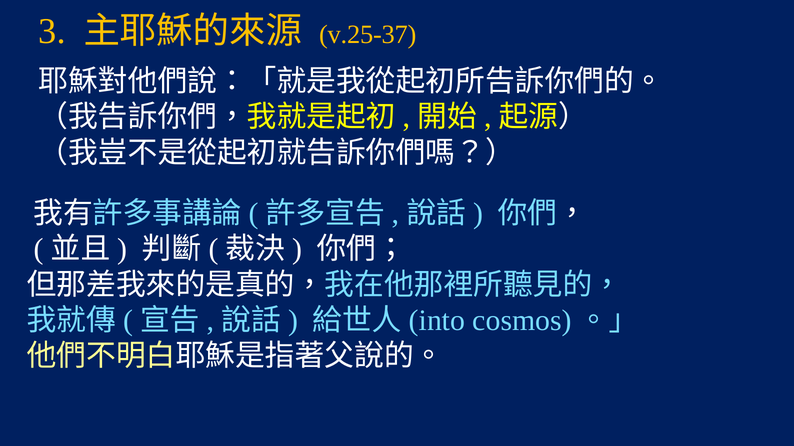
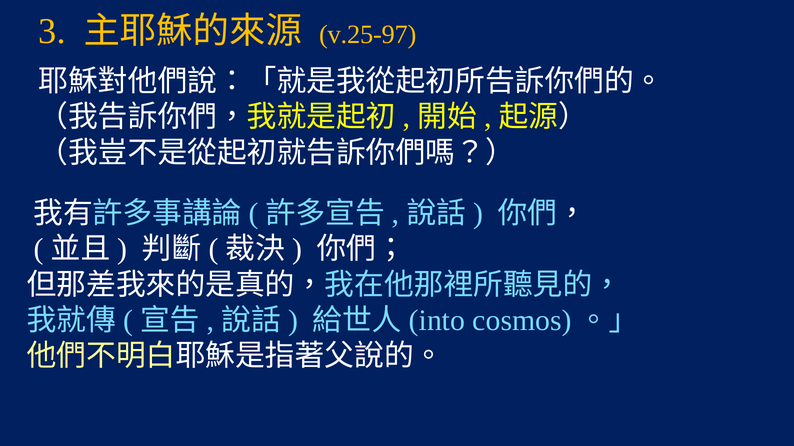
v.25-37: v.25-37 -> v.25-97
